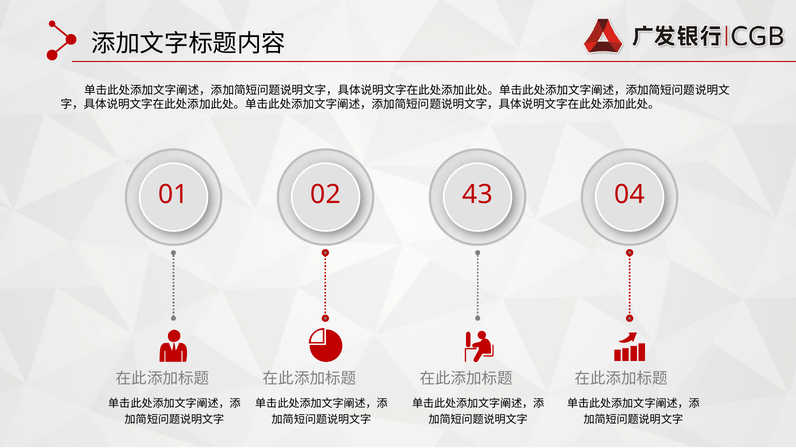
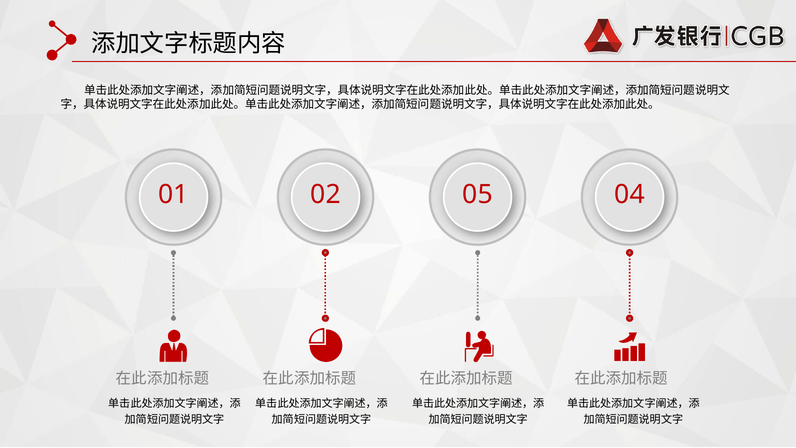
43: 43 -> 05
